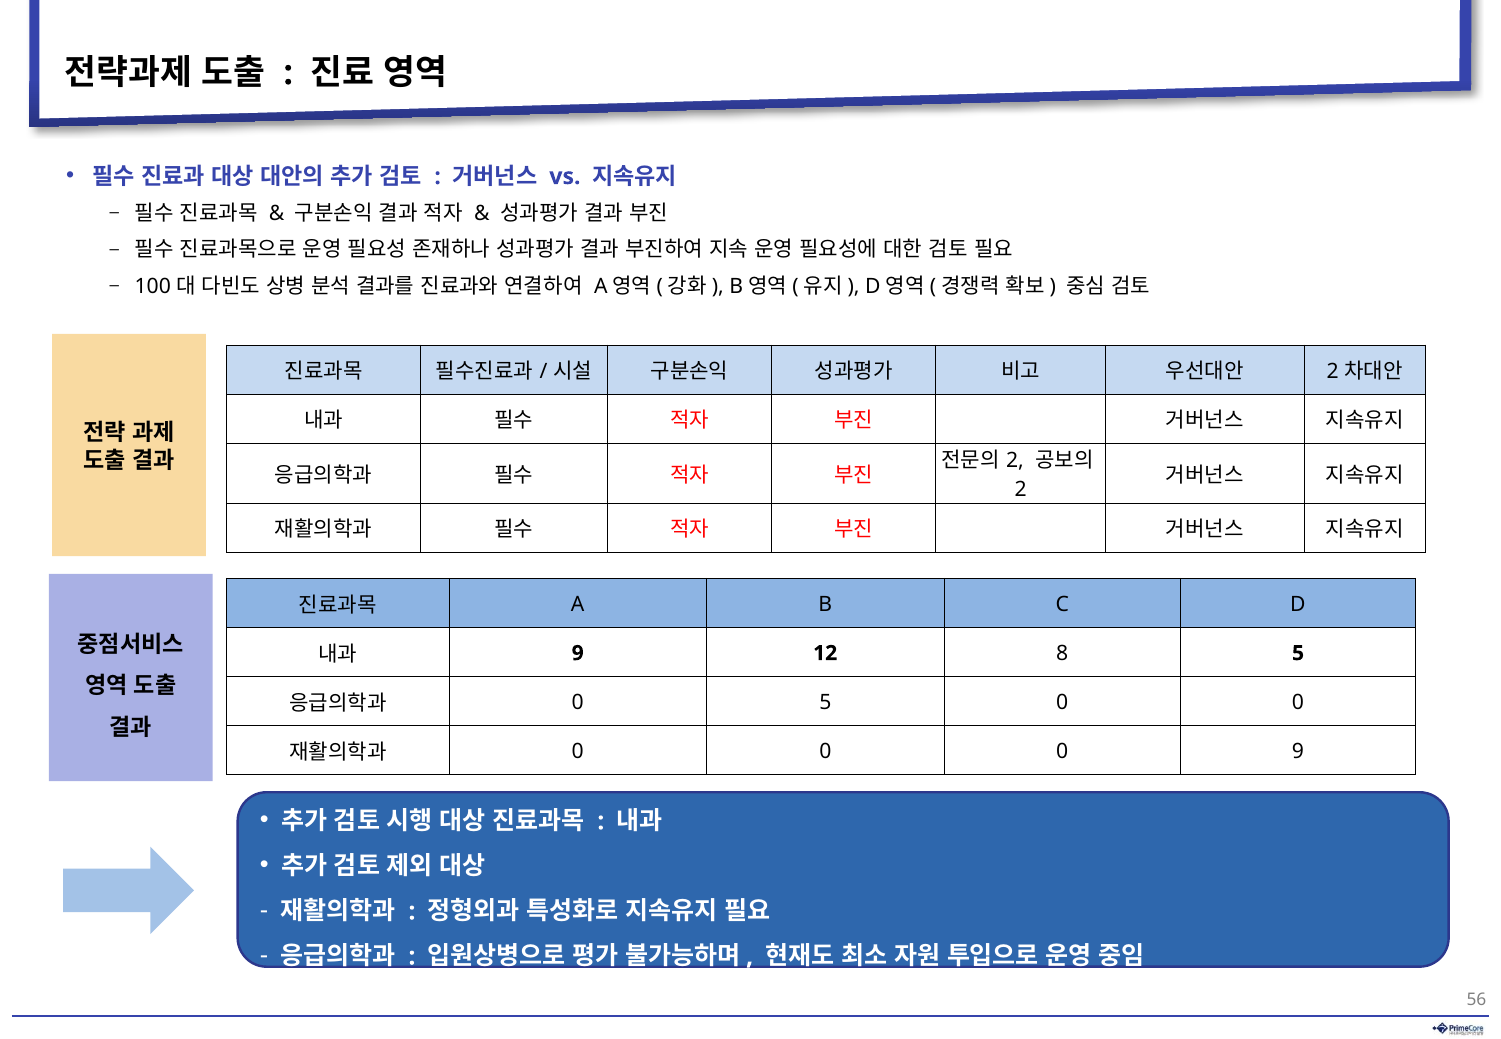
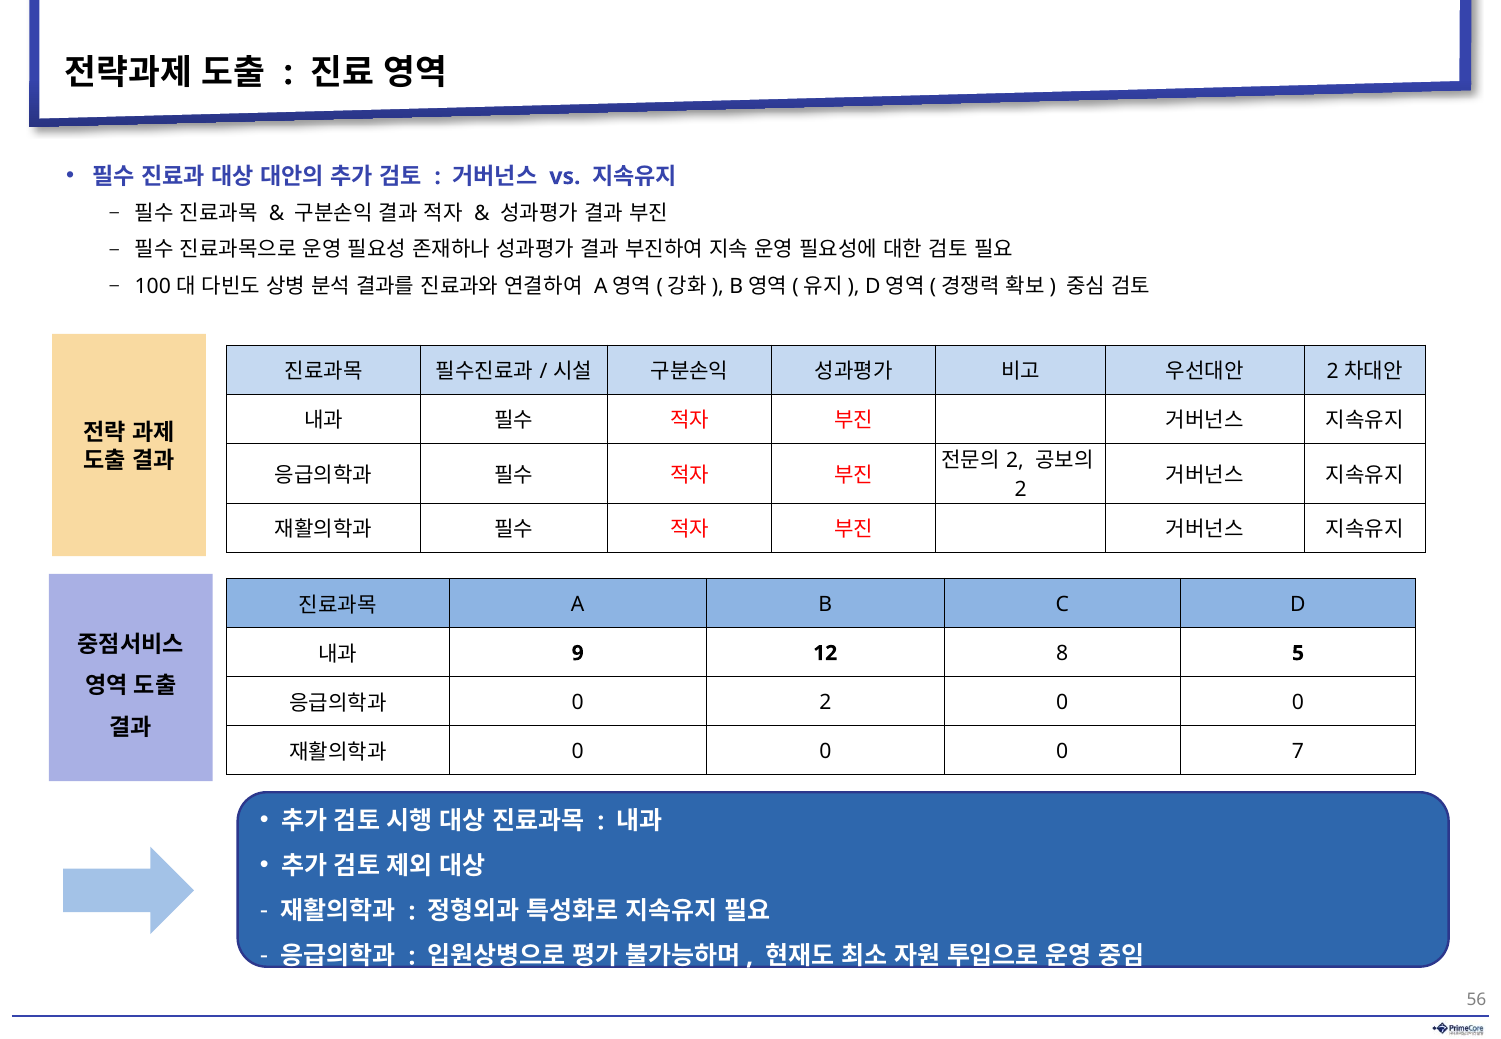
0 5: 5 -> 2
0 9: 9 -> 7
